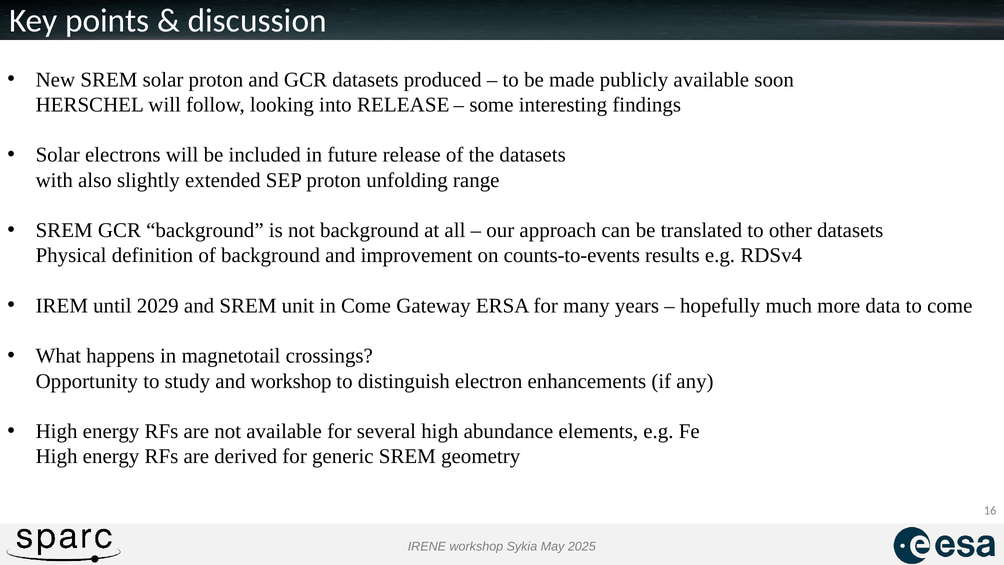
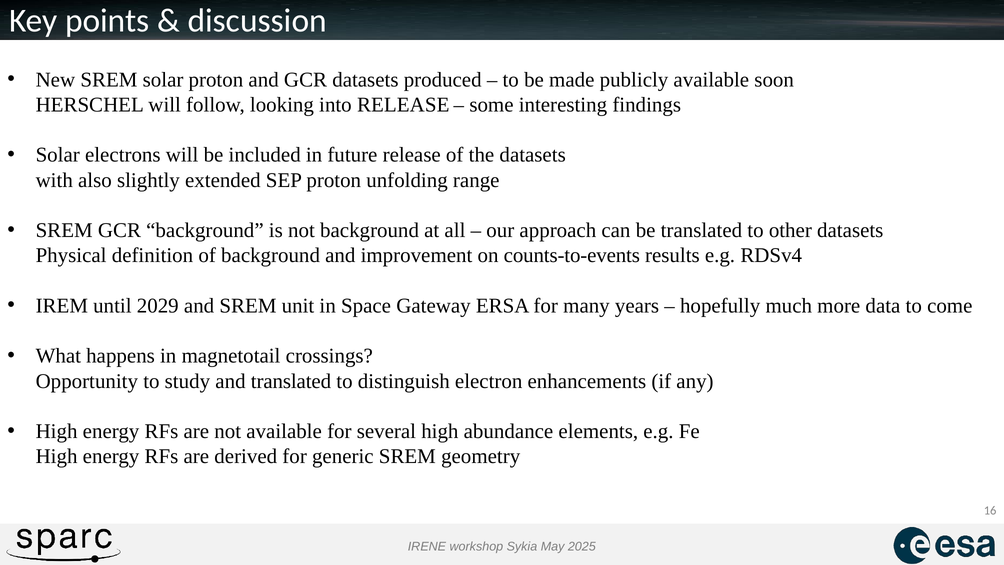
in Come: Come -> Space
and workshop: workshop -> translated
